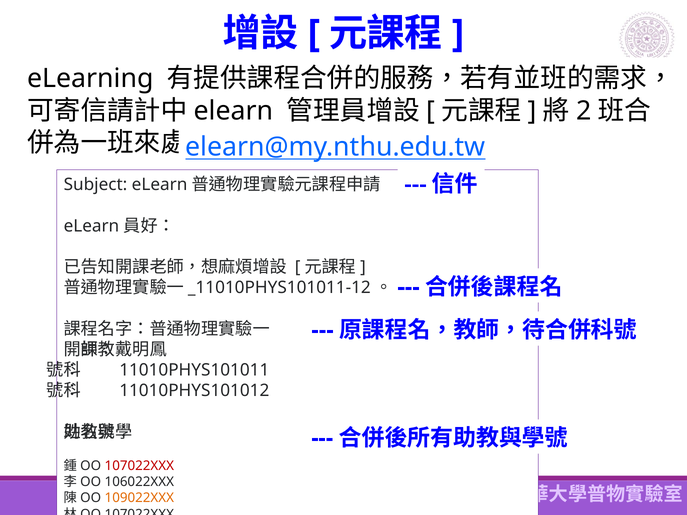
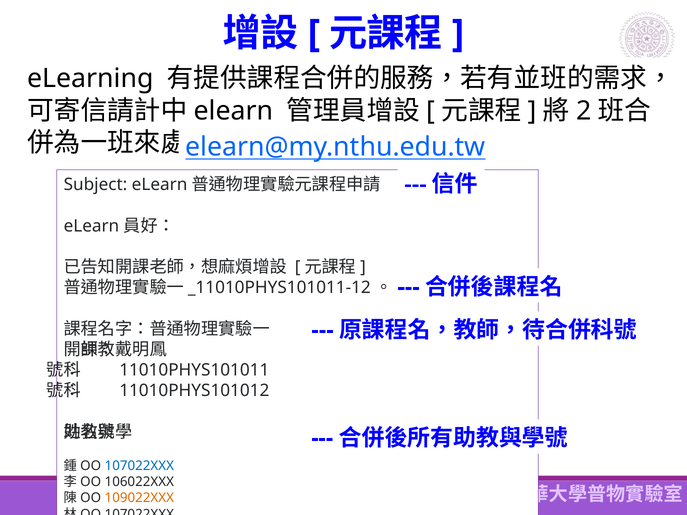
107022XXX at (139, 466) colour: red -> blue
